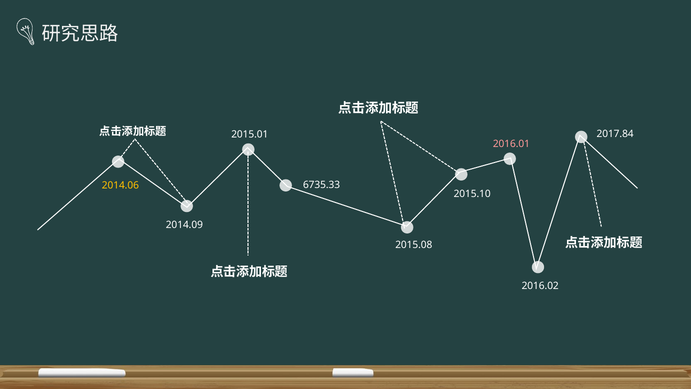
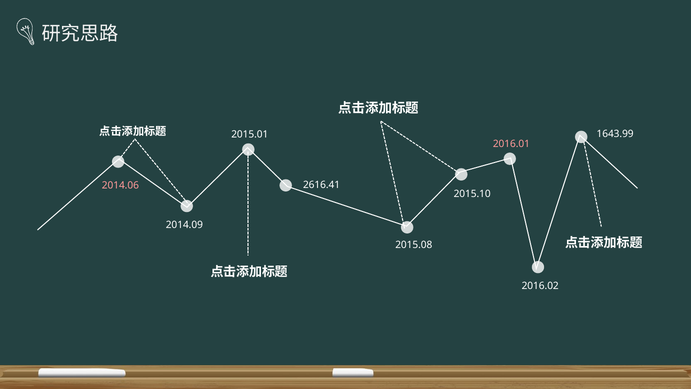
2017.84: 2017.84 -> 1643.99
6735.33: 6735.33 -> 2616.41
2014.06 colour: yellow -> pink
